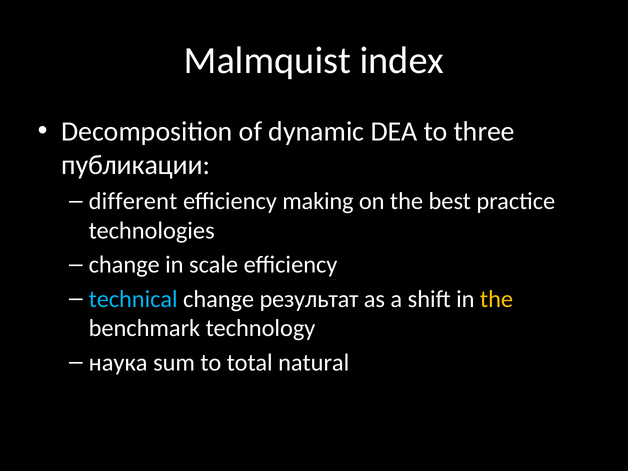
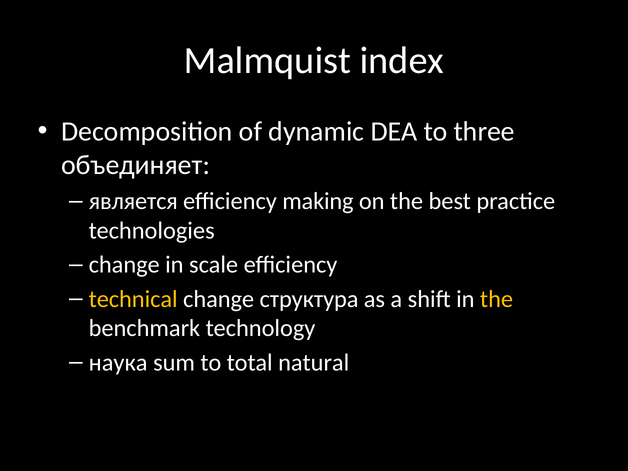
публикации: публикации -> объединяет
different: different -> является
technical colour: light blue -> yellow
результат: результат -> структура
